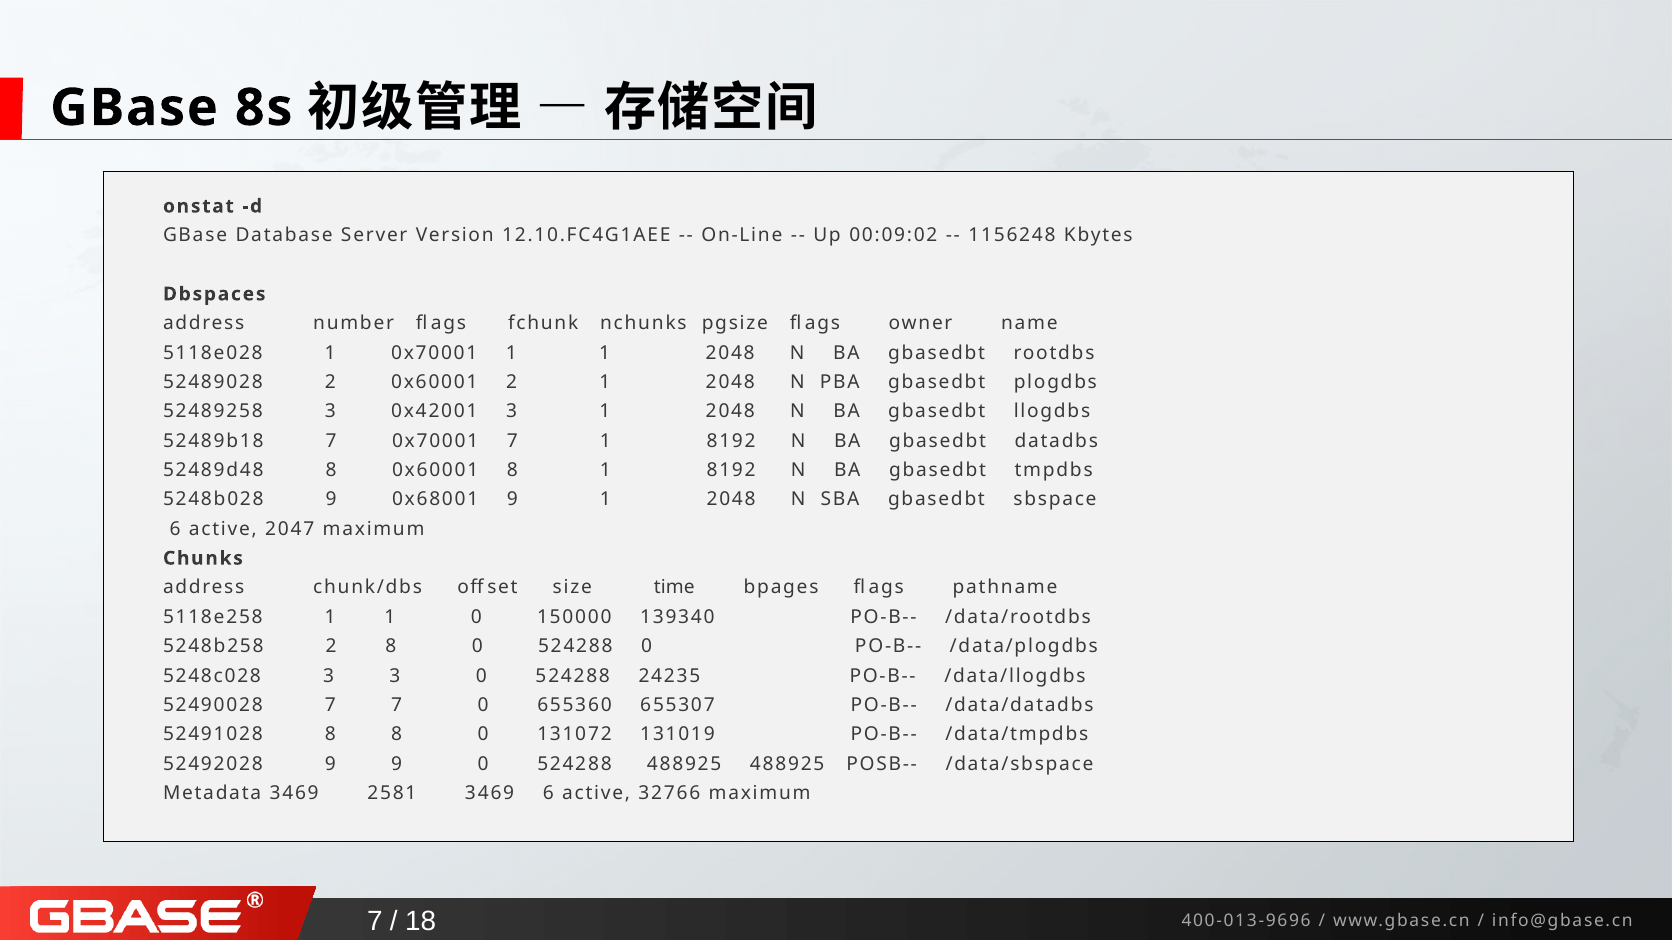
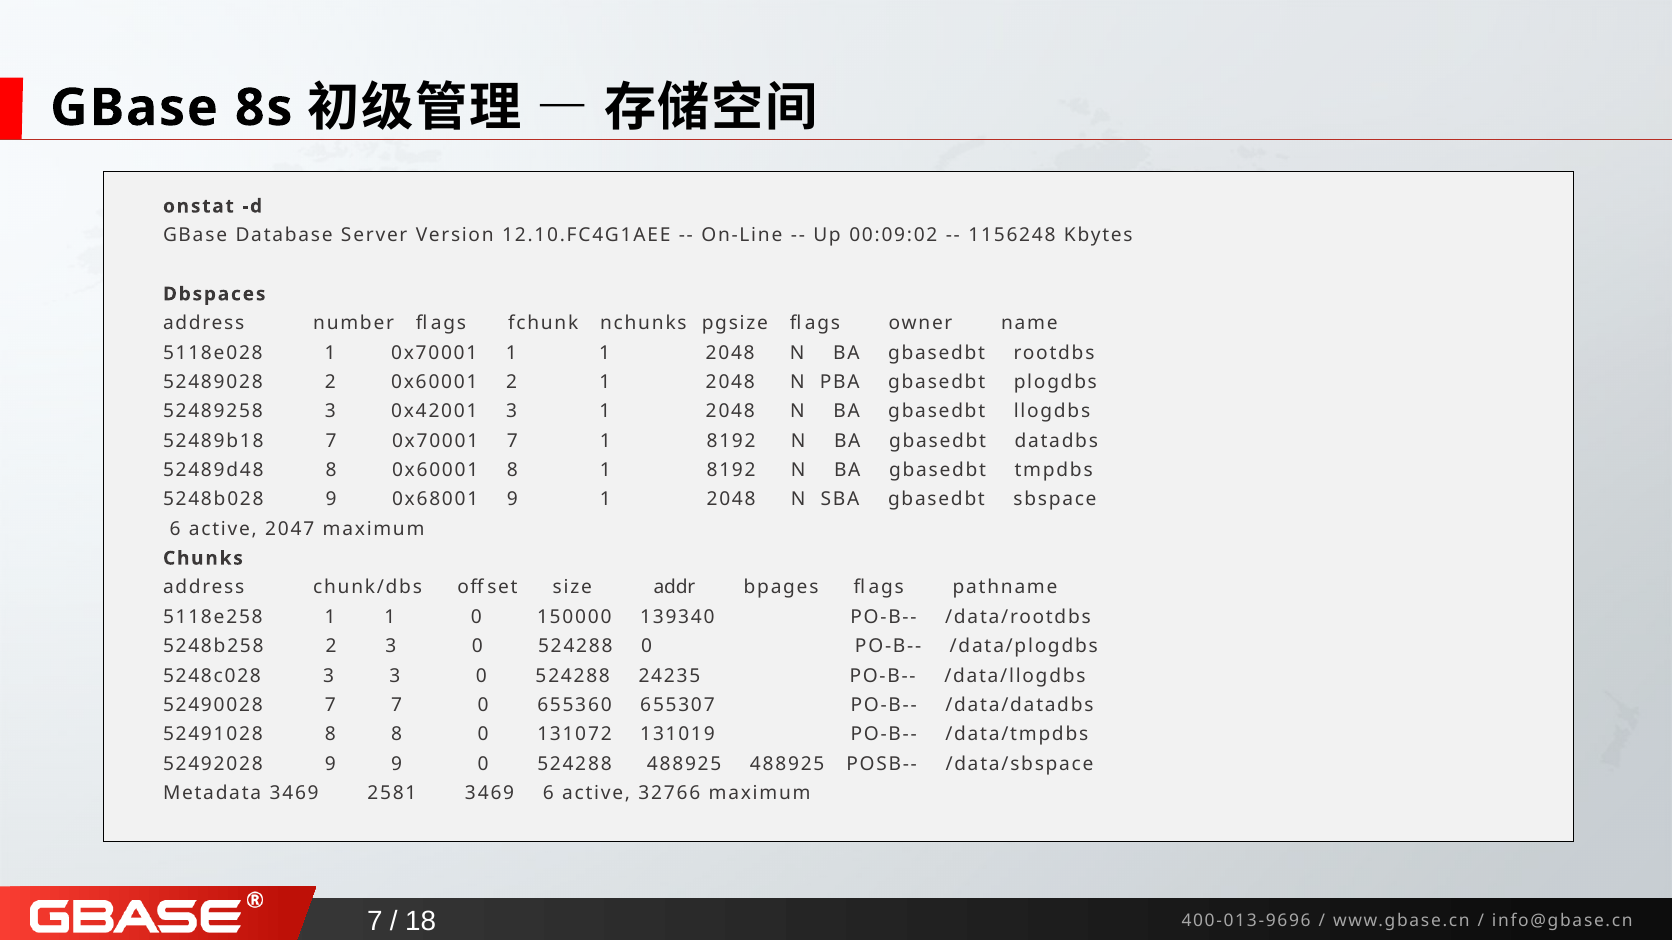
time: time -> addr
2 8: 8 -> 3
